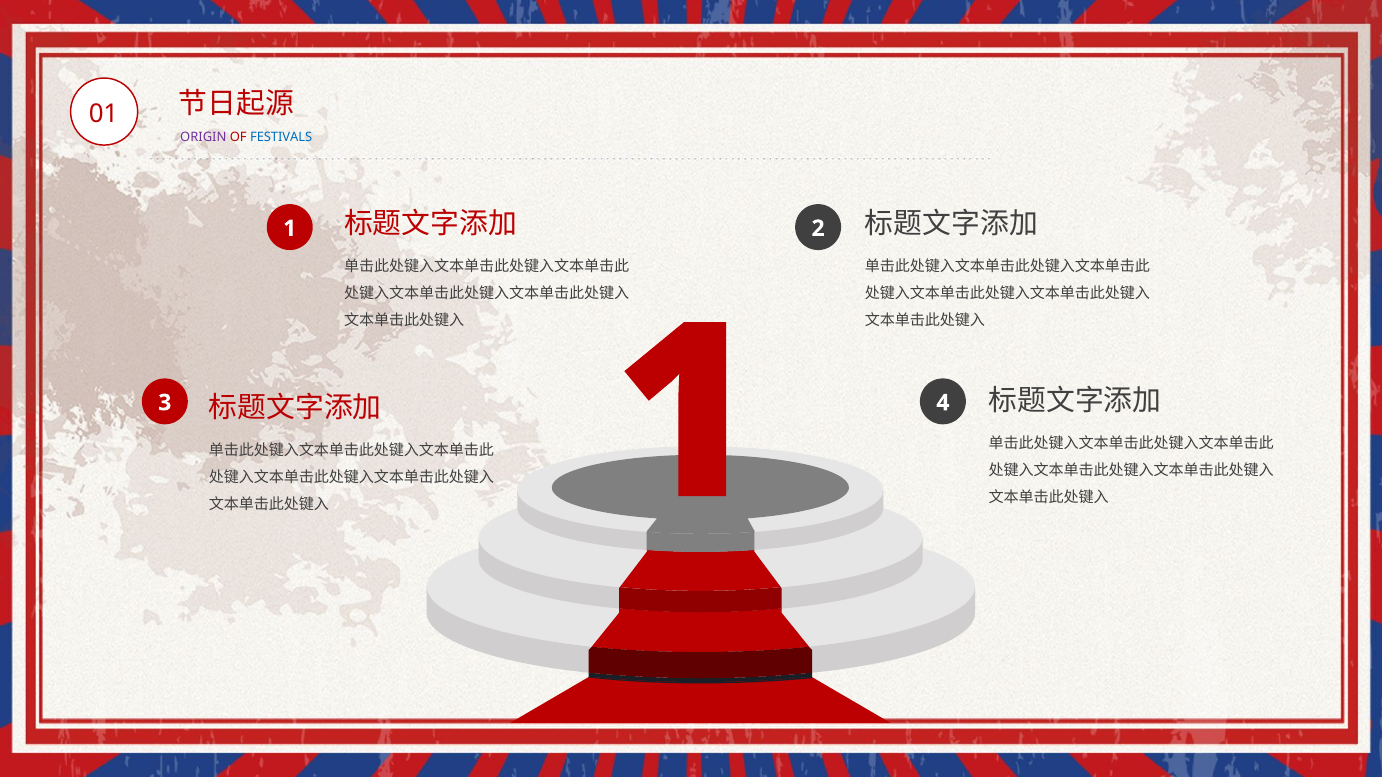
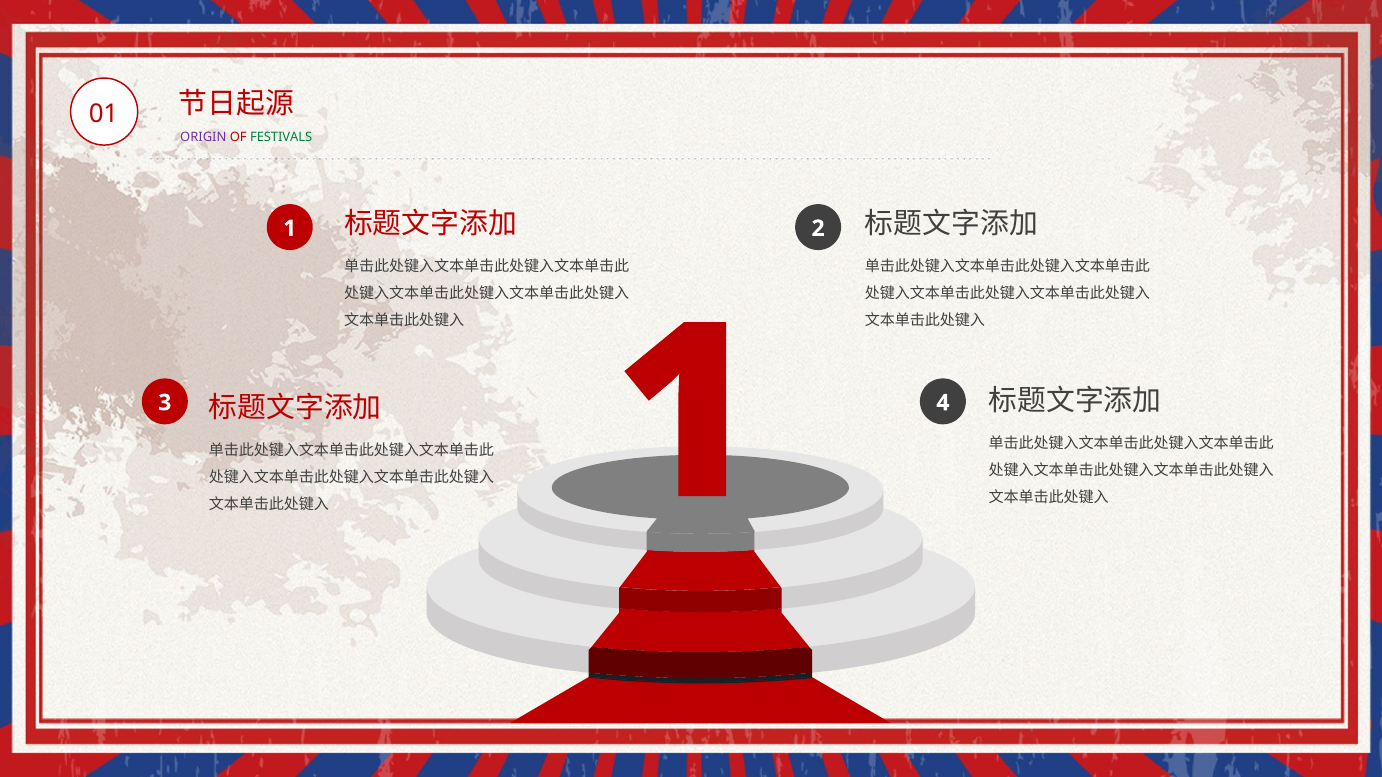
FESTIVALS colour: blue -> green
